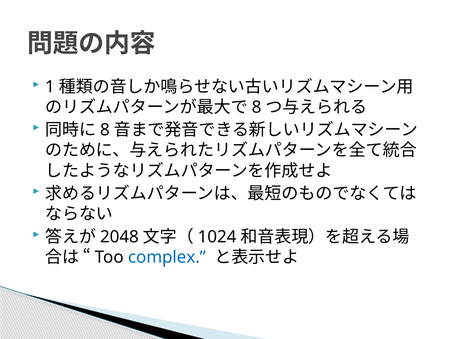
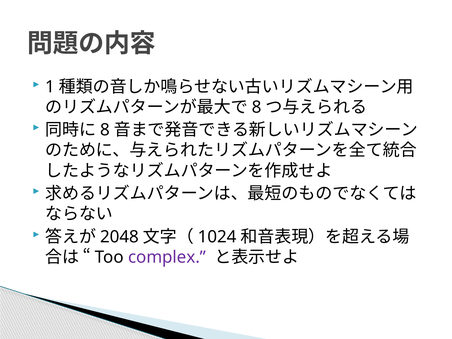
complex colour: blue -> purple
